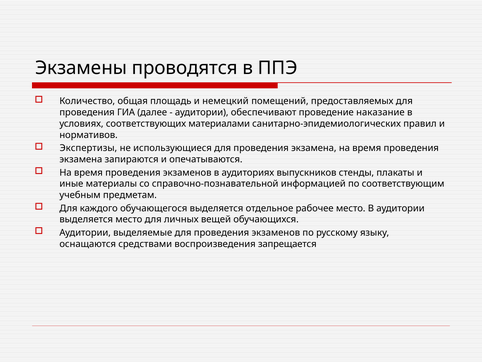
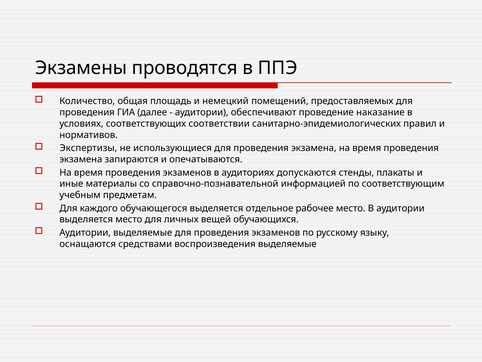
материалами: материалами -> соответствии
выпускников: выпускников -> допускаются
воспроизведения запрещается: запрещается -> выделяемые
